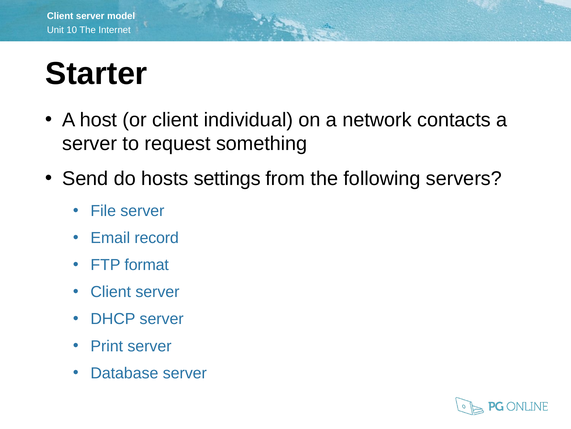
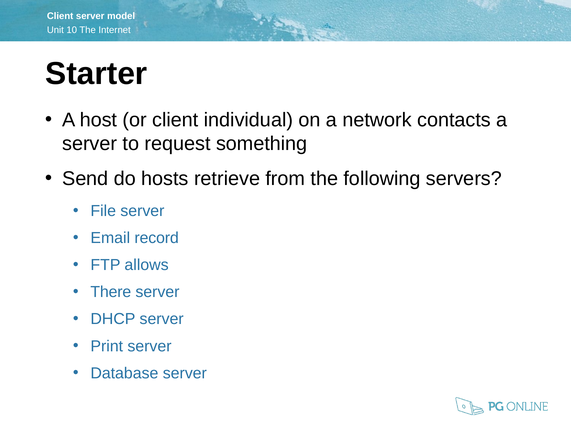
settings: settings -> retrieve
format: format -> allows
Client at (111, 292): Client -> There
